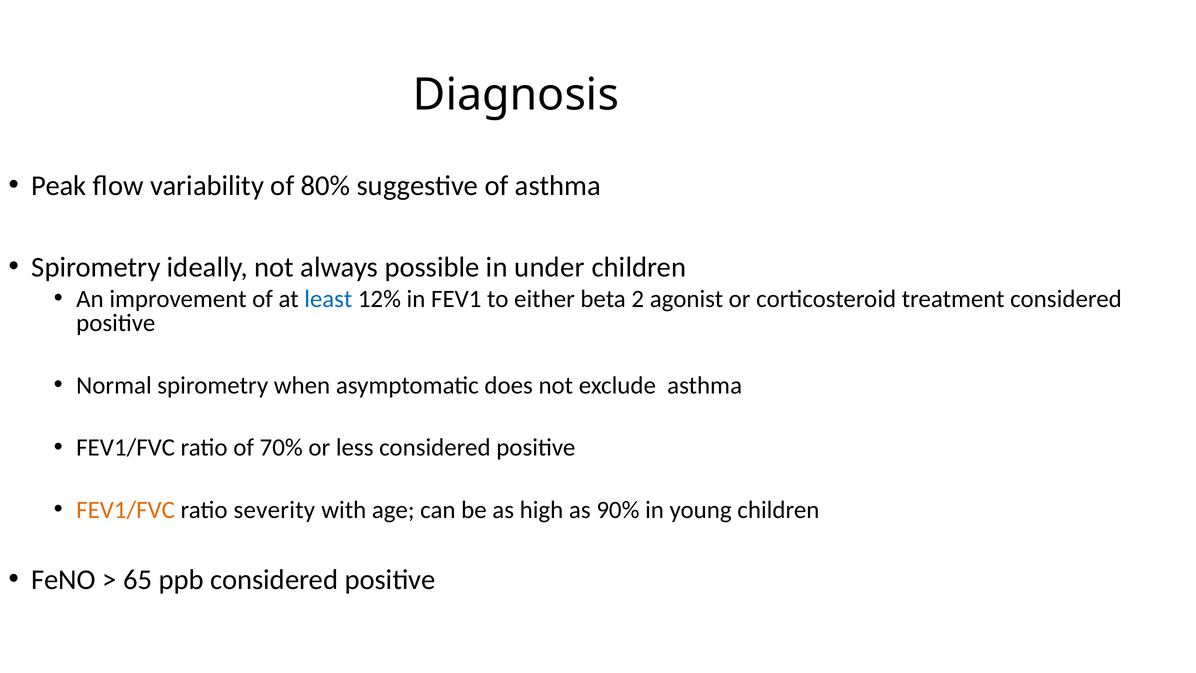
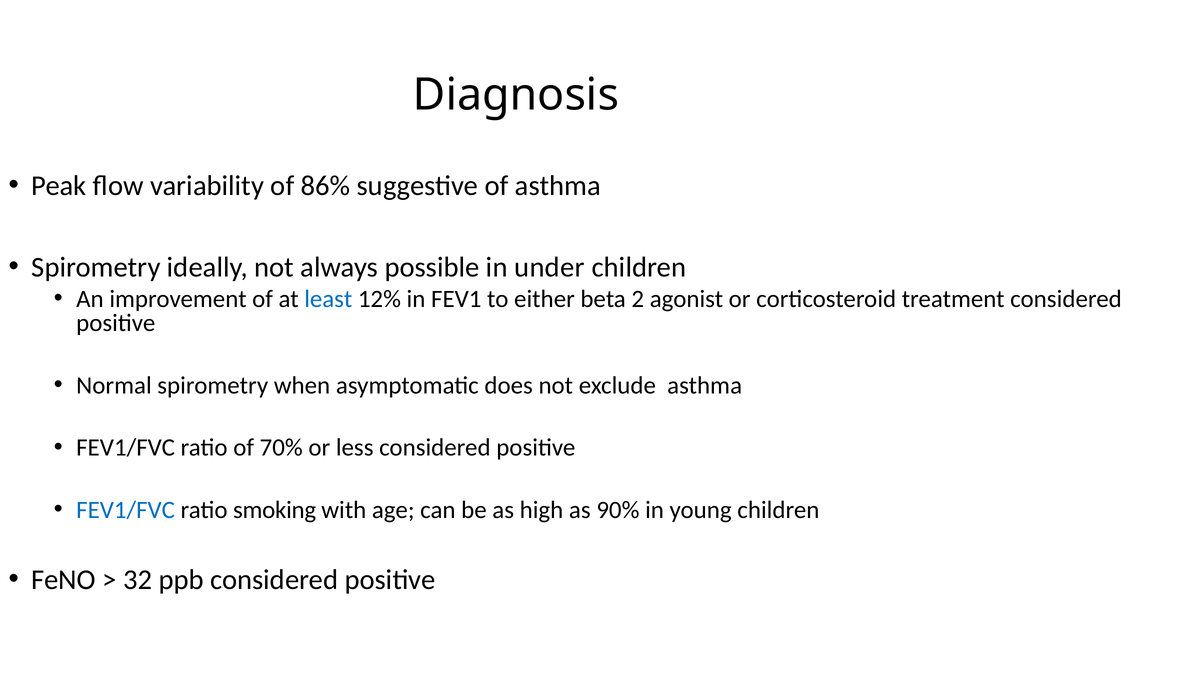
80%: 80% -> 86%
FEV1/FVC at (126, 510) colour: orange -> blue
severity: severity -> smoking
65: 65 -> 32
